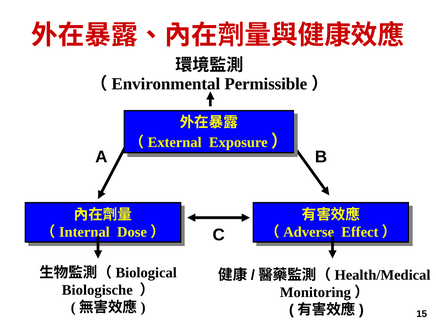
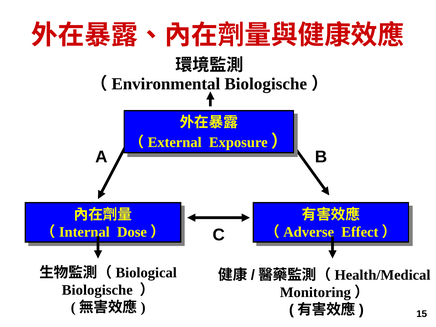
Permissible at (266, 84): Permissible -> Biologische
